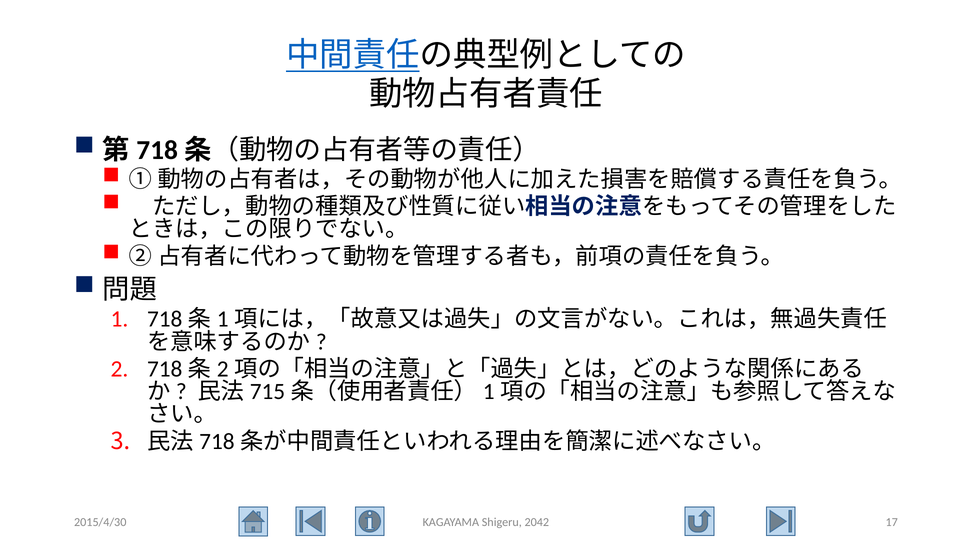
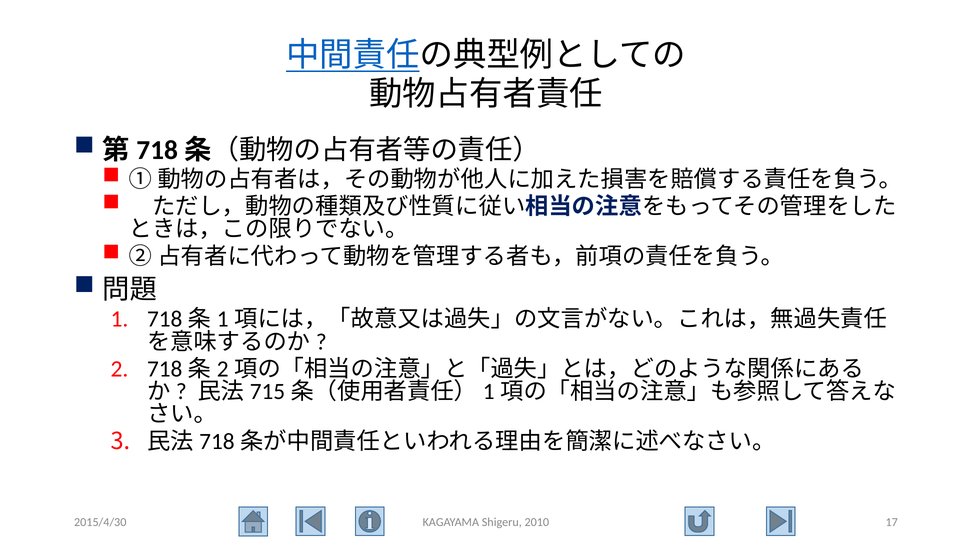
2042: 2042 -> 2010
